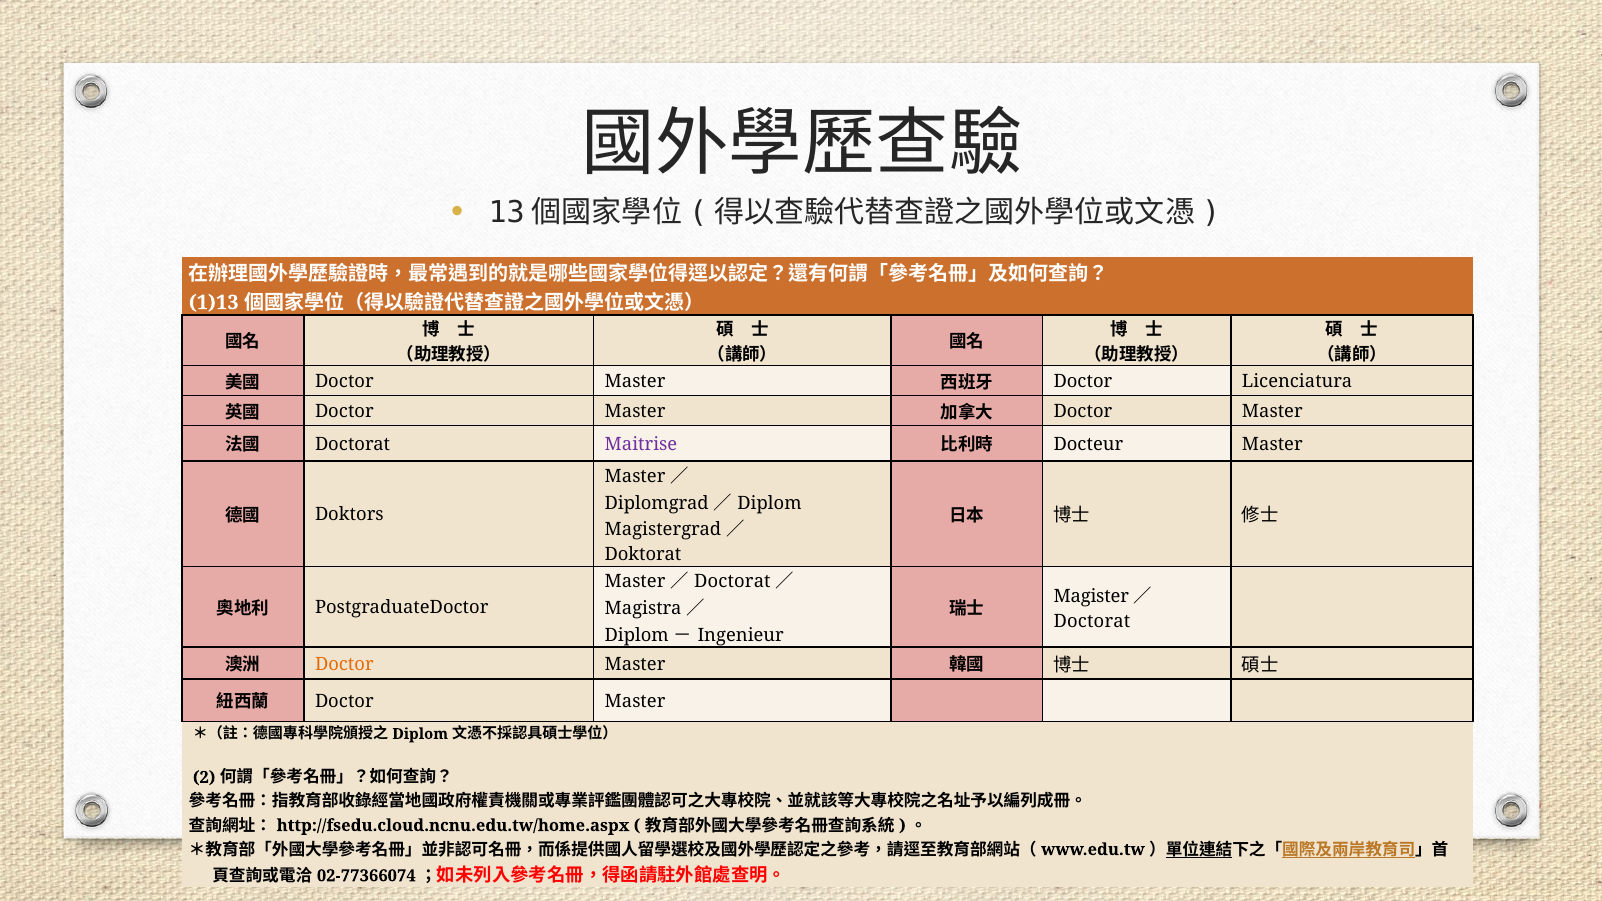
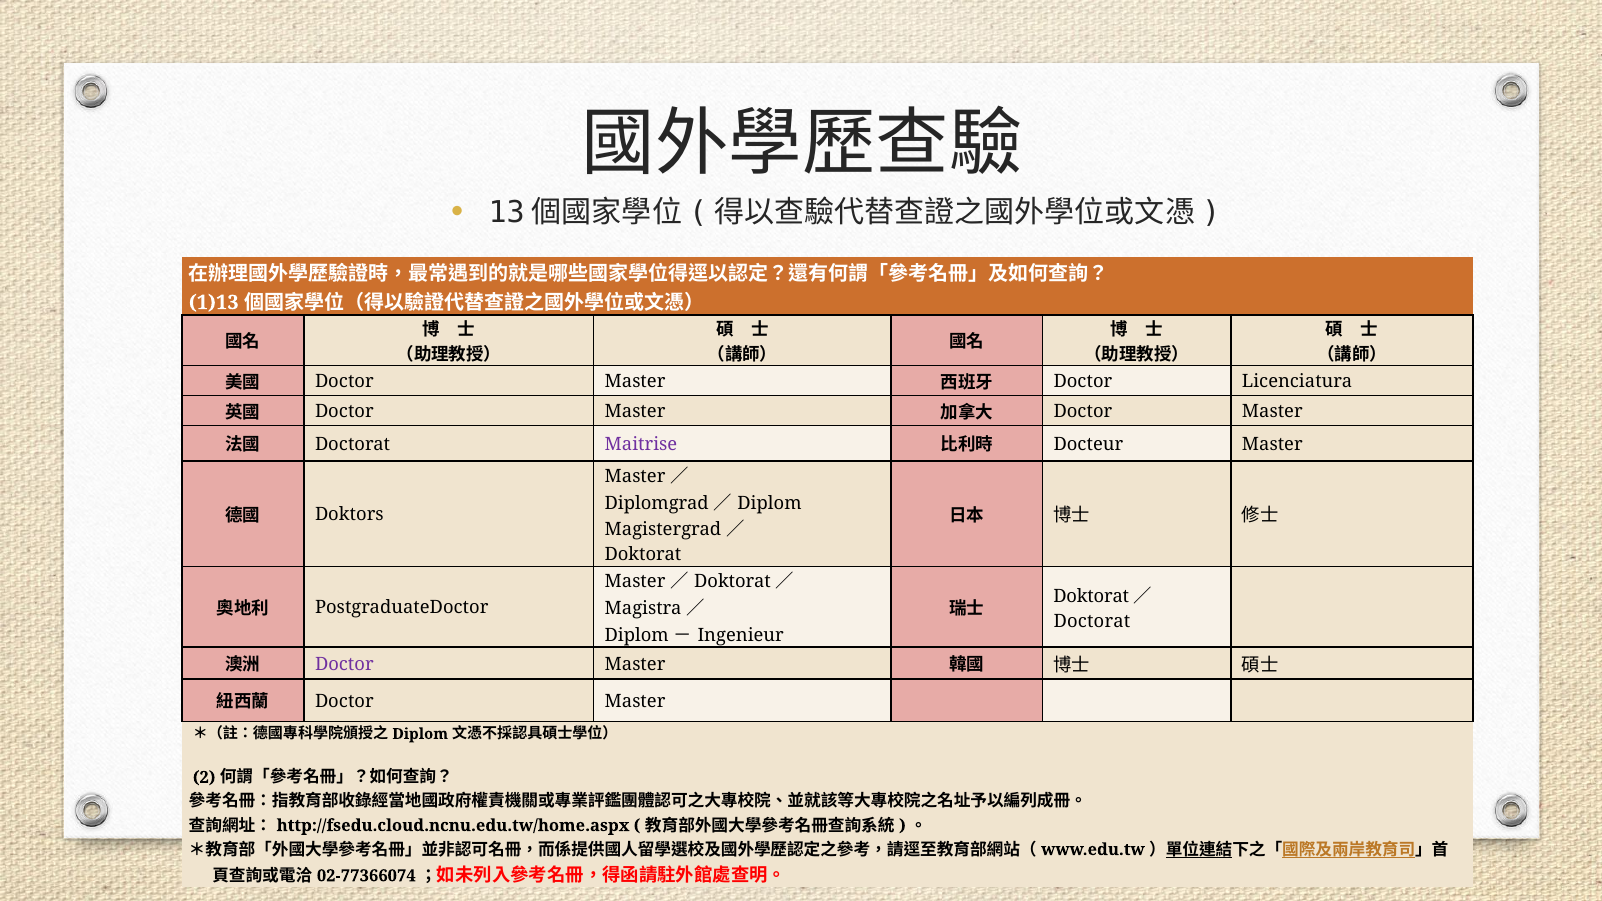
Doctorat at (732, 582): Doctorat -> Doktorat
Magister at (1091, 596): Magister -> Doktorat
Doctor at (344, 664) colour: orange -> purple
